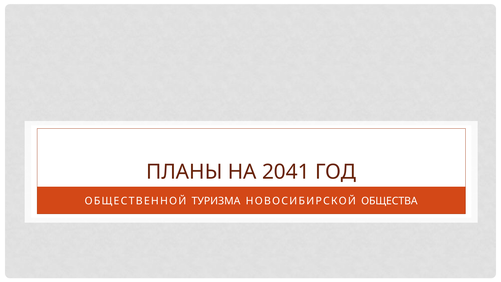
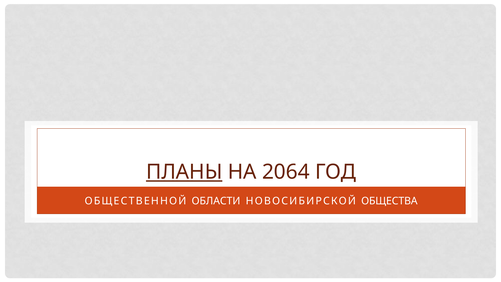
ПЛАНЫ underline: none -> present
2041: 2041 -> 2064
ТУРИЗМА: ТУРИЗМА -> ОБЛАСТИ
